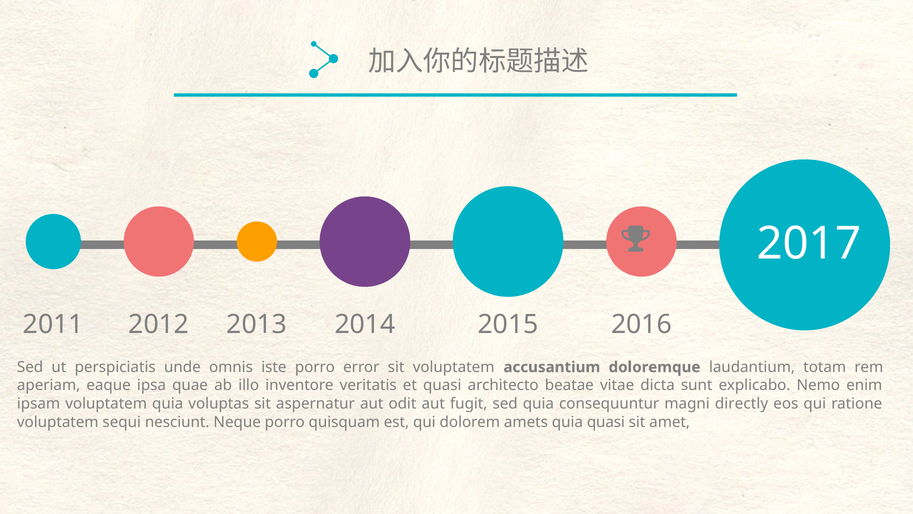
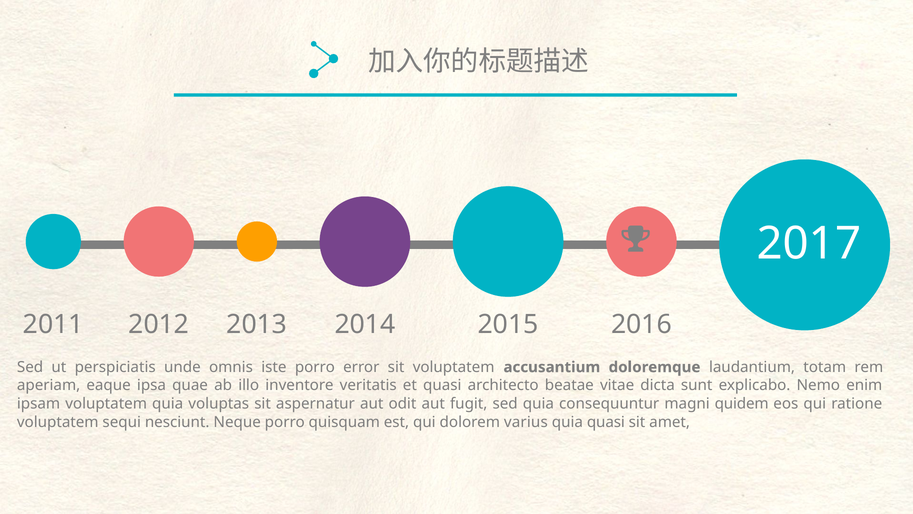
directly: directly -> quidem
amets: amets -> varius
